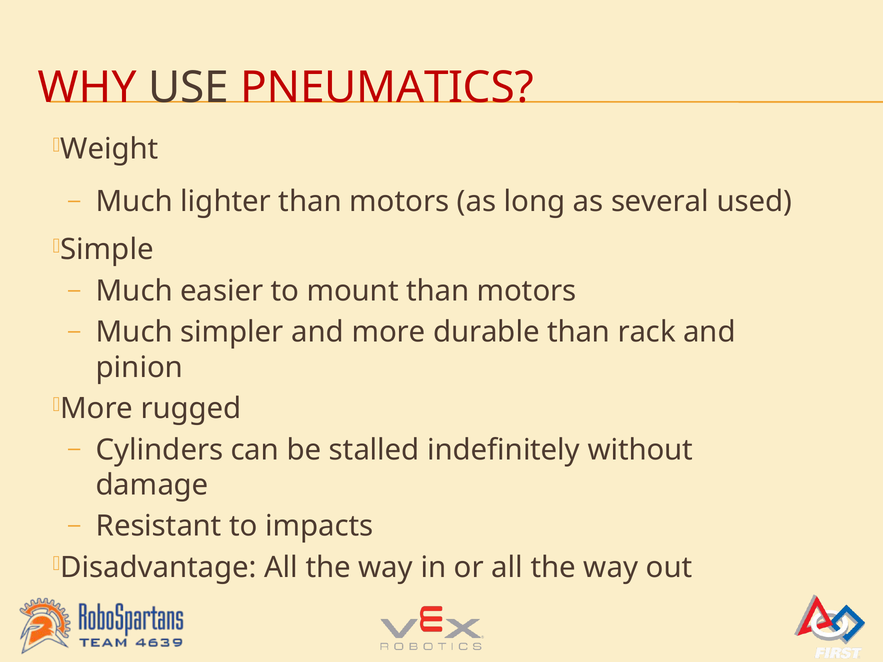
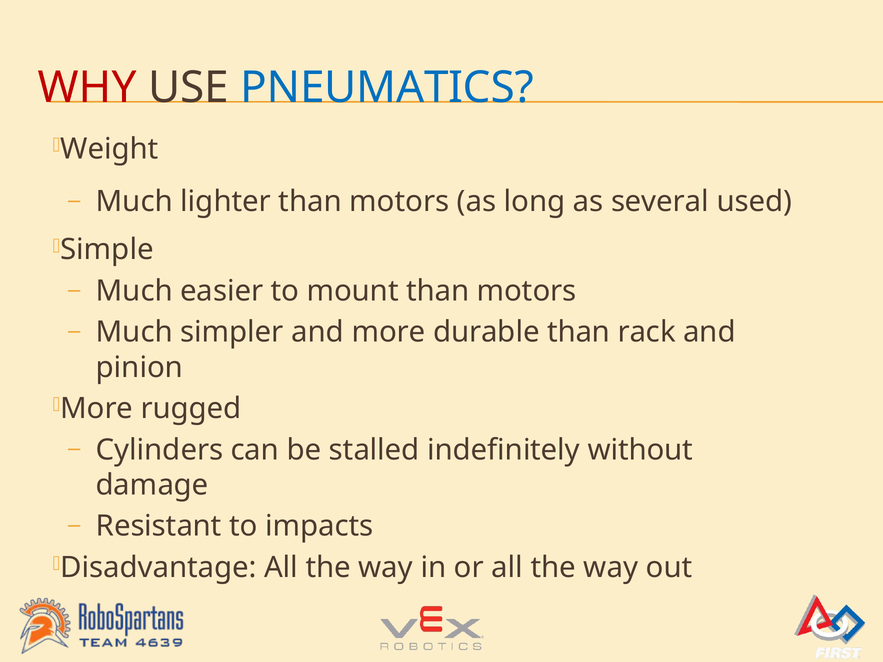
PNEUMATICS colour: red -> blue
